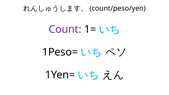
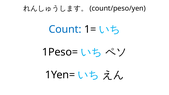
Count colour: purple -> blue
